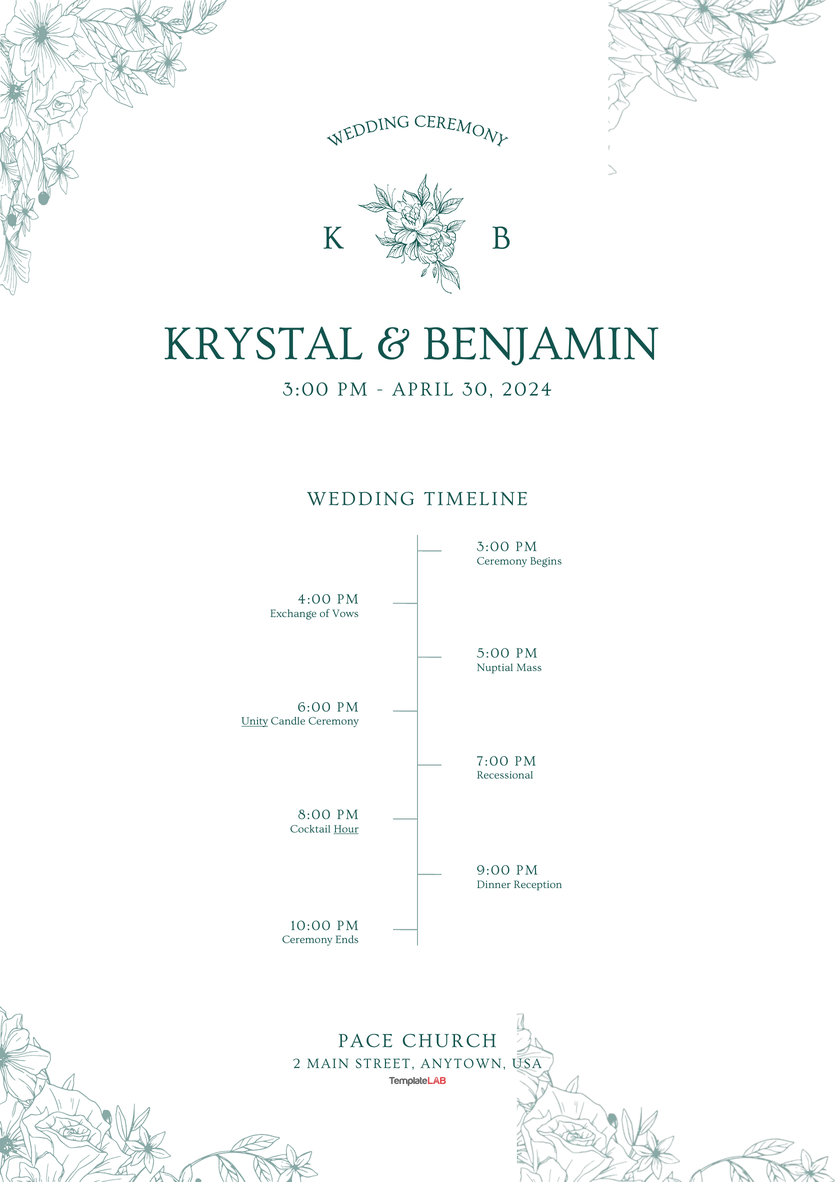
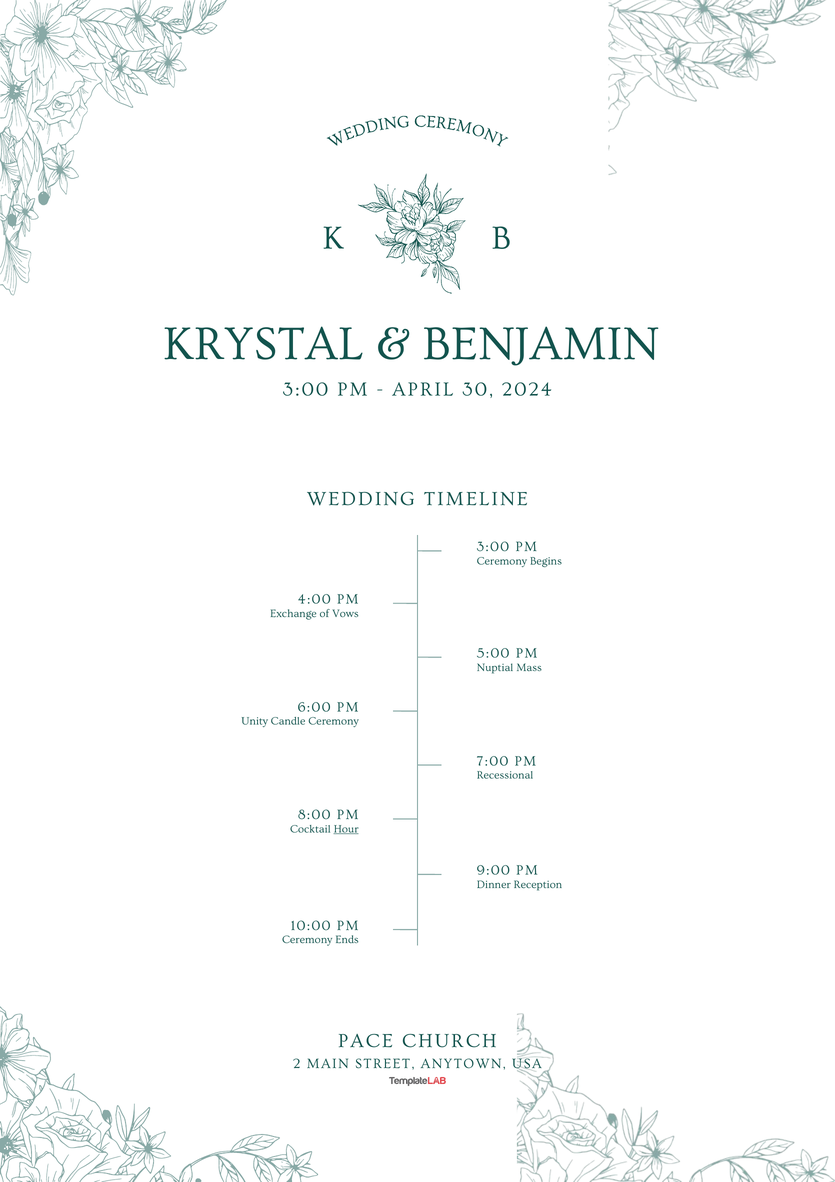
Unity underline: present -> none
